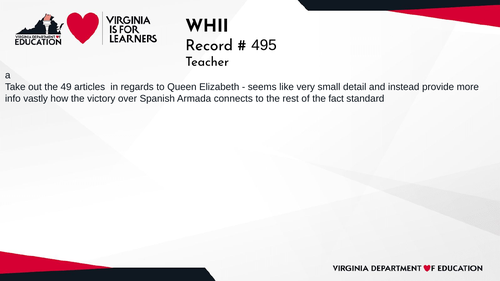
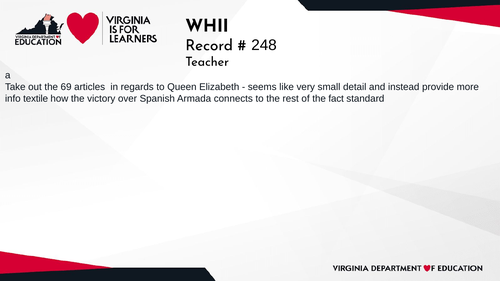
495: 495 -> 248
49: 49 -> 69
vastly: vastly -> textile
